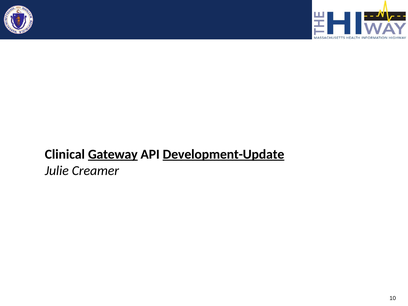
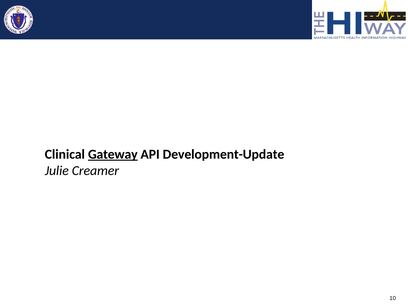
Development-Update underline: present -> none
